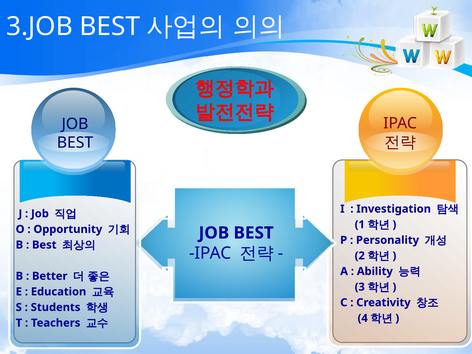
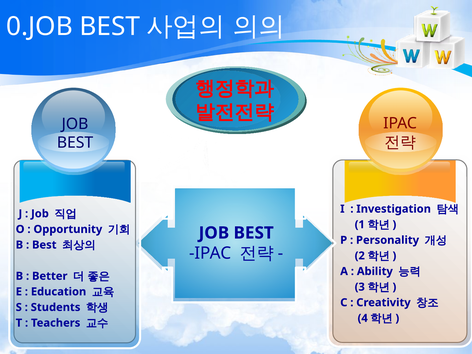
3.JOB: 3.JOB -> 0.JOB
